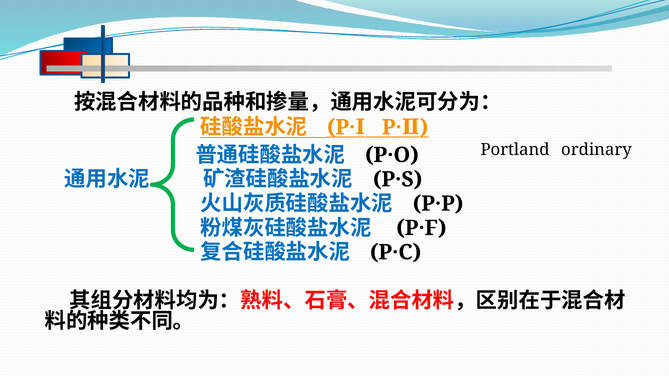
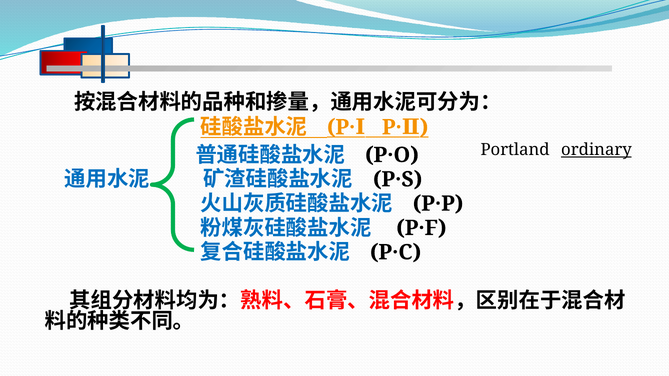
ordinary underline: none -> present
